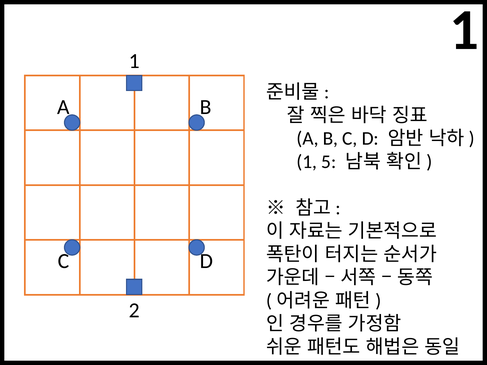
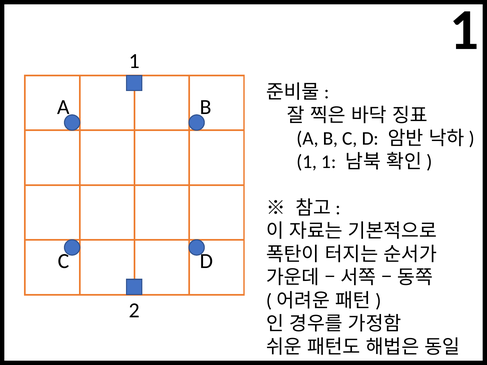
1 5: 5 -> 1
